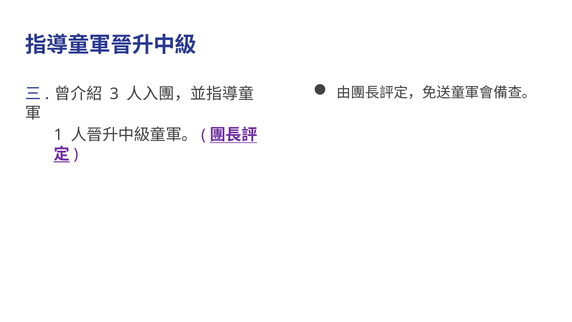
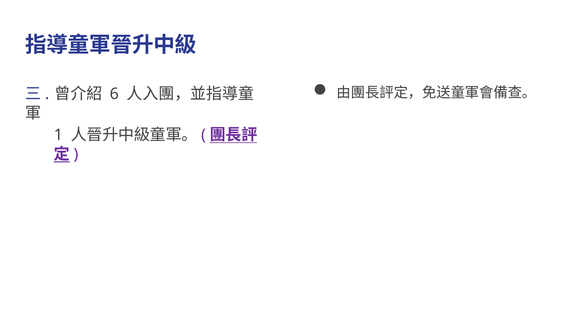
3: 3 -> 6
